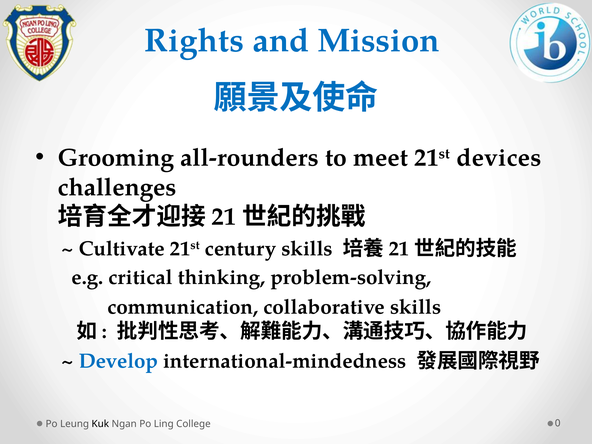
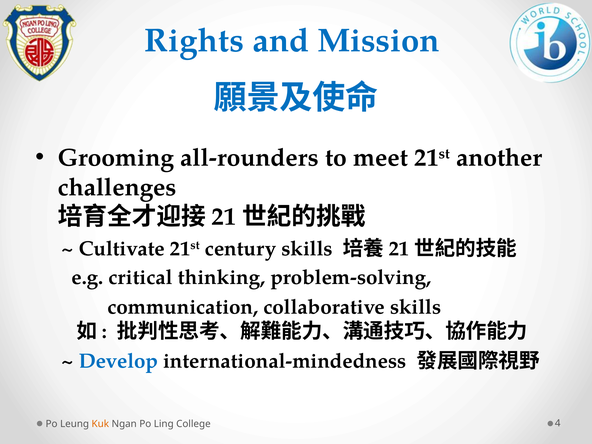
devices: devices -> another
Kuk colour: black -> orange
0: 0 -> 4
